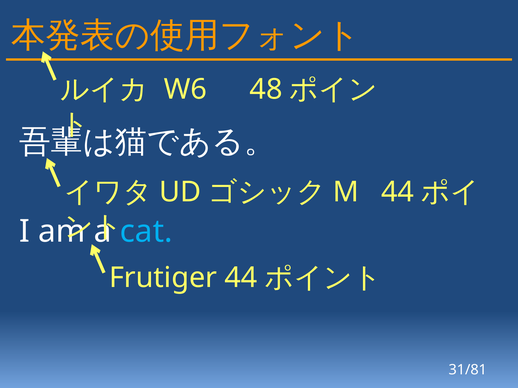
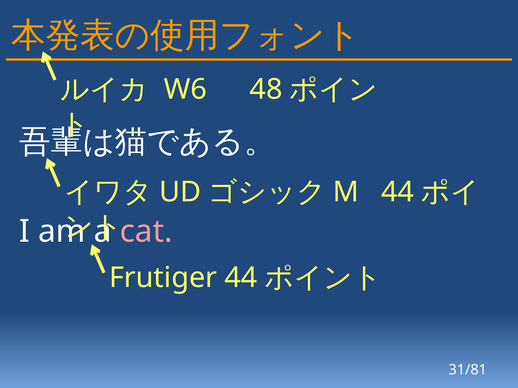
cat colour: light blue -> pink
